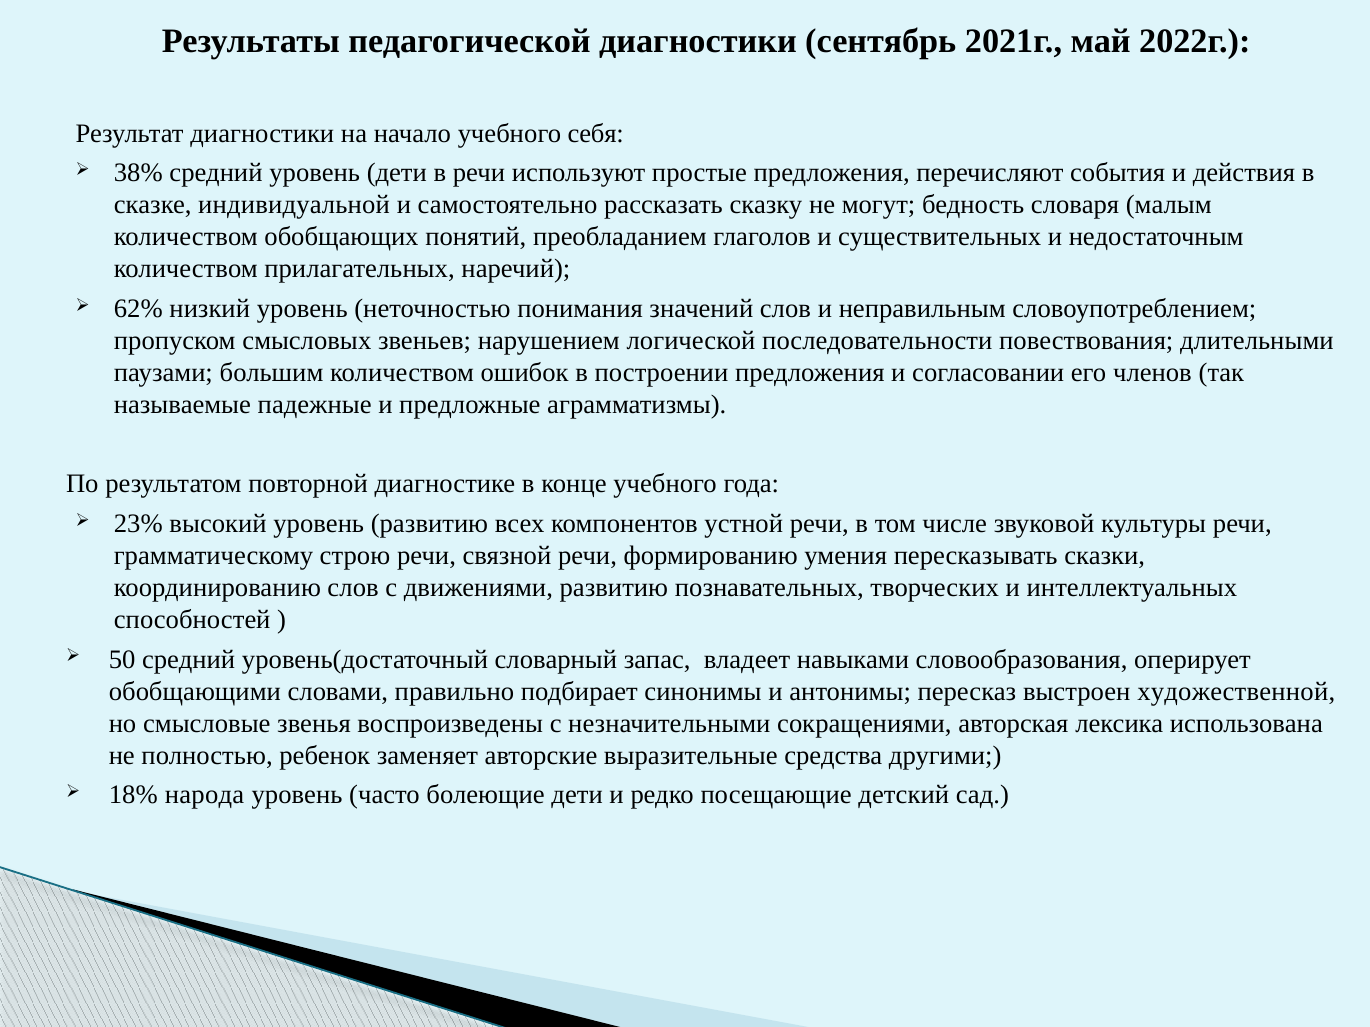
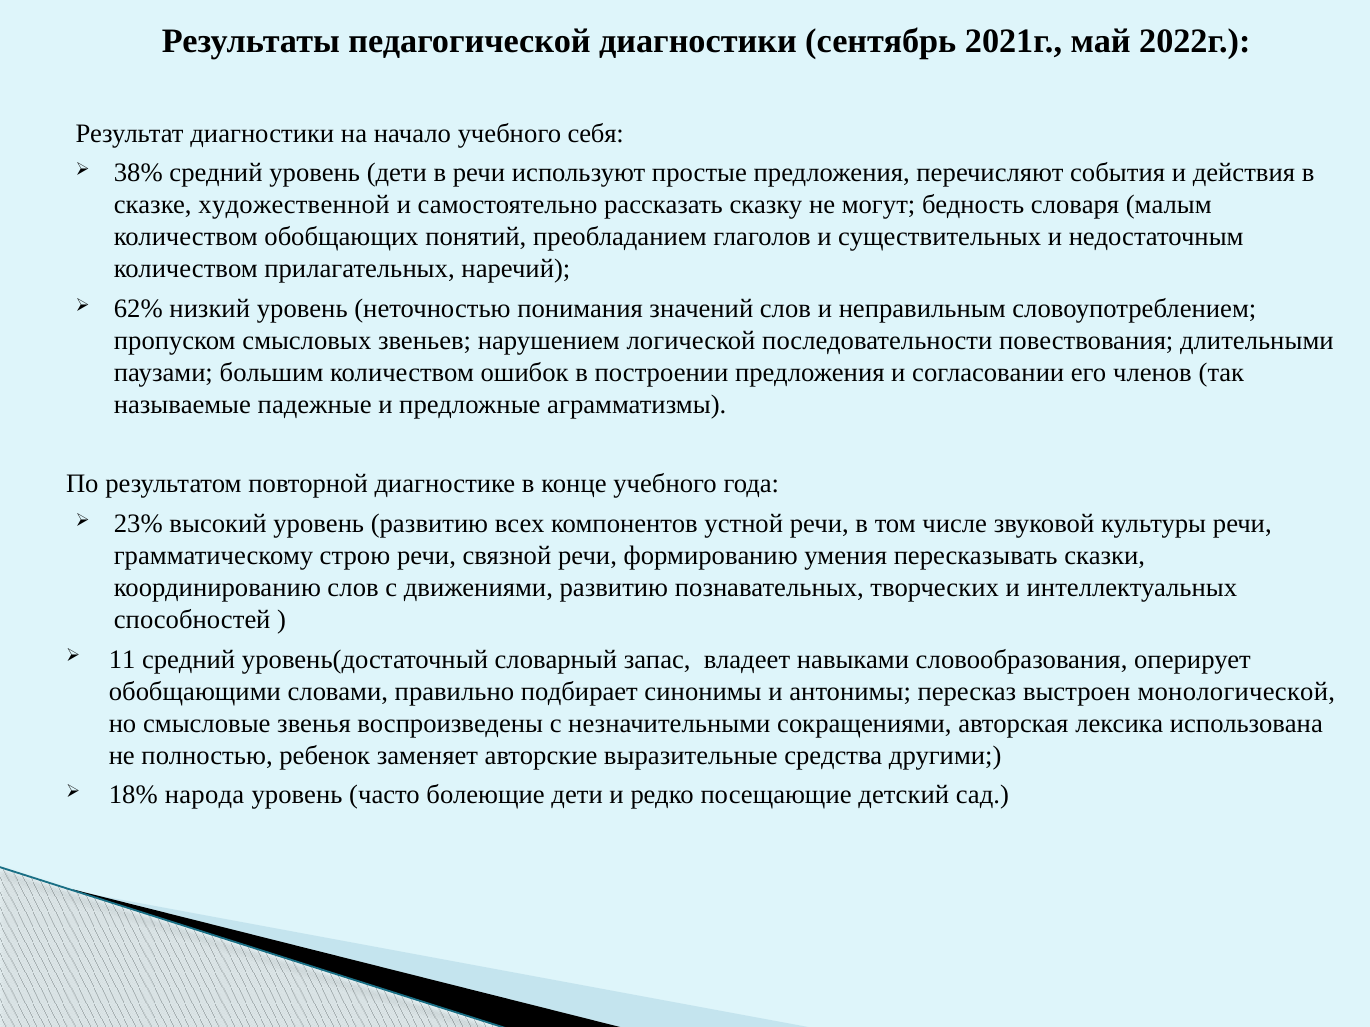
индивидуальной: индивидуальной -> художественной
50: 50 -> 11
художественной: художественной -> монологической
